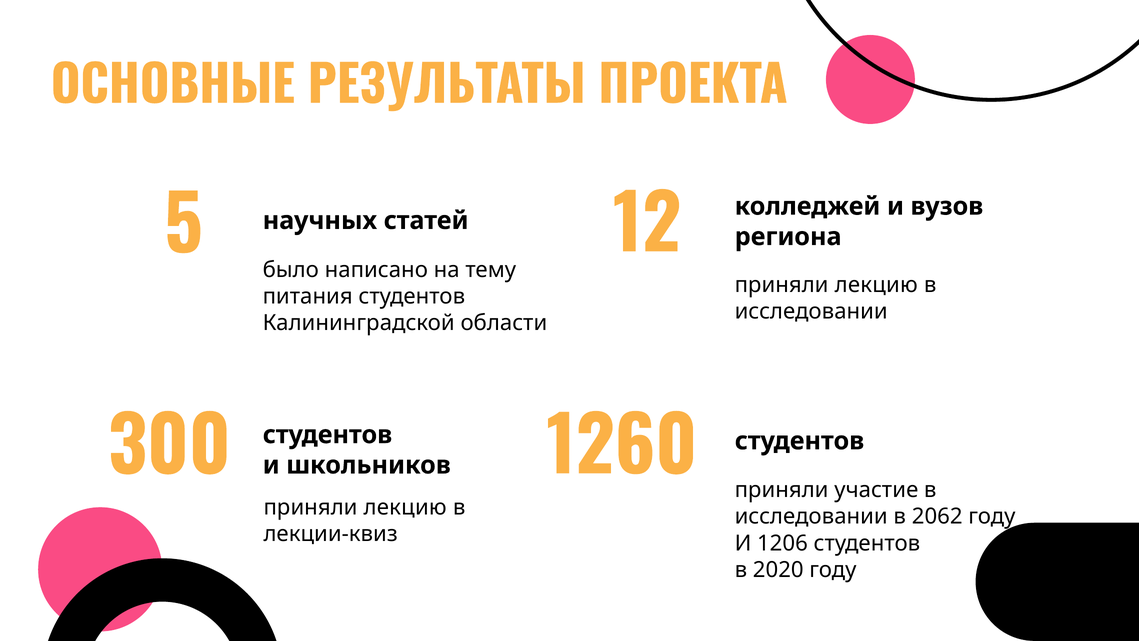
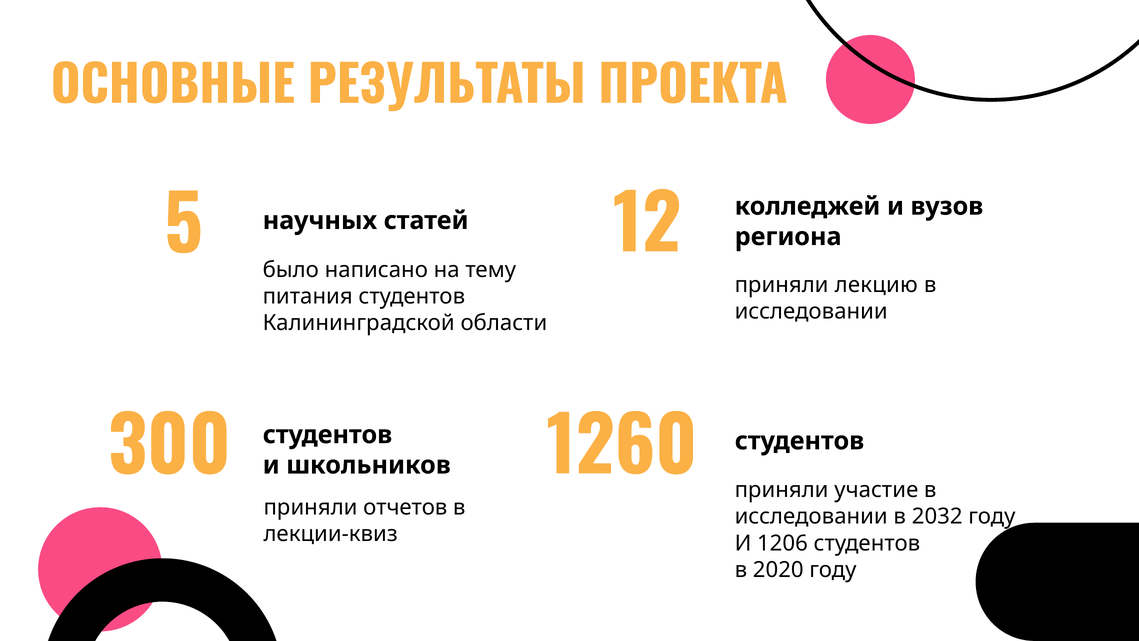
лекцию at (405, 507): лекцию -> отчетов
2062: 2062 -> 2032
